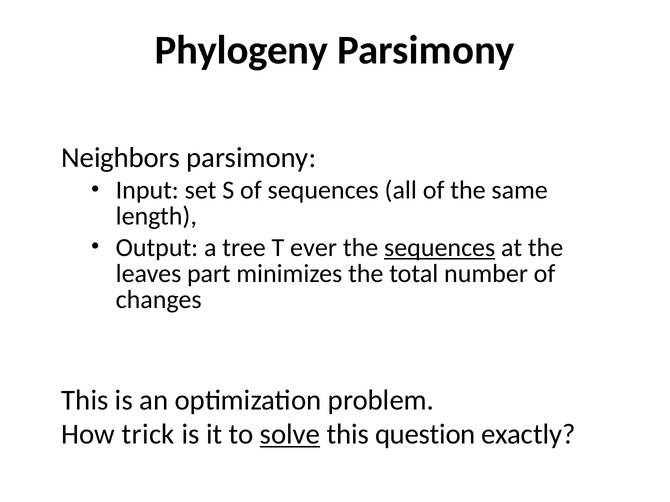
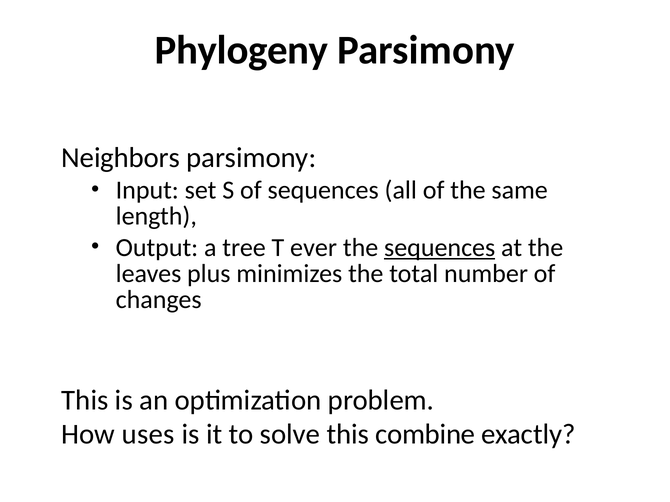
part: part -> plus
trick: trick -> uses
solve underline: present -> none
question: question -> combine
